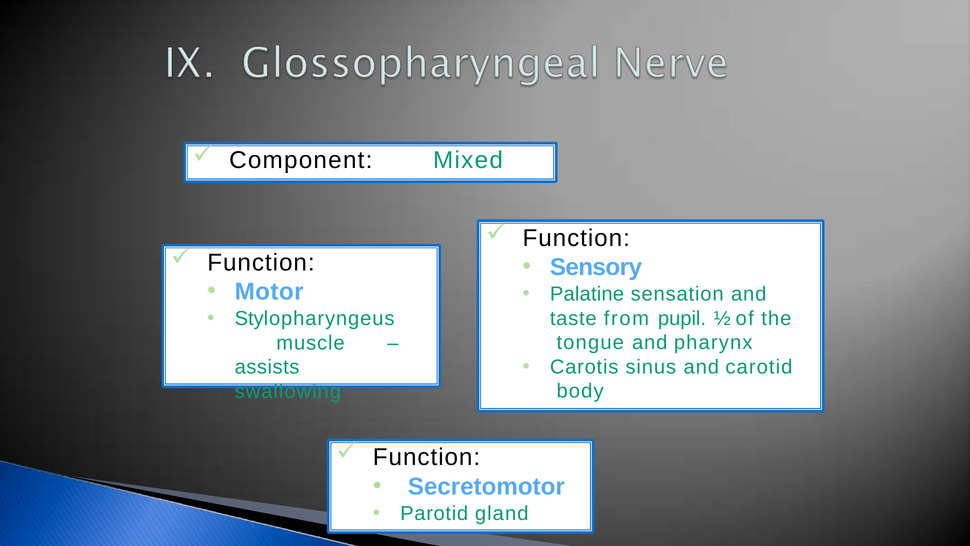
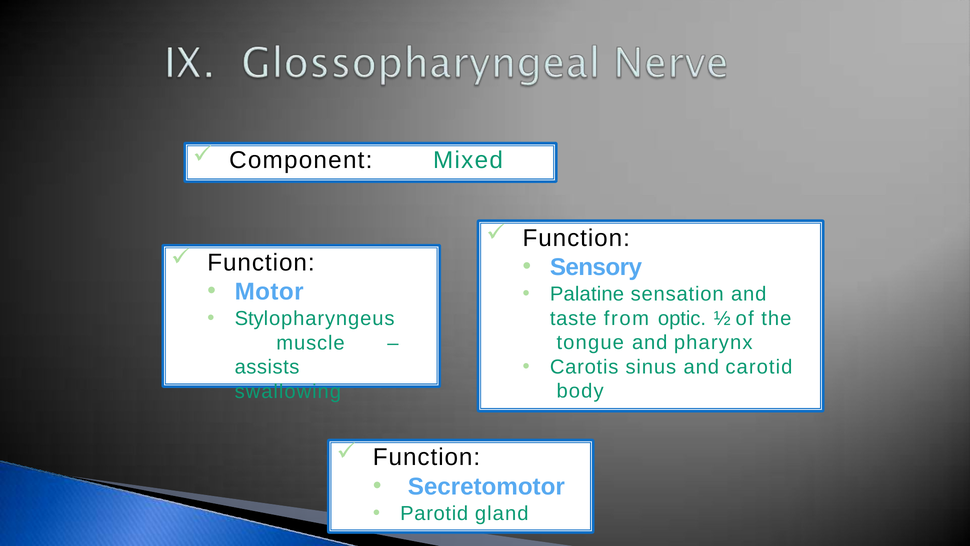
pupil: pupil -> optic
